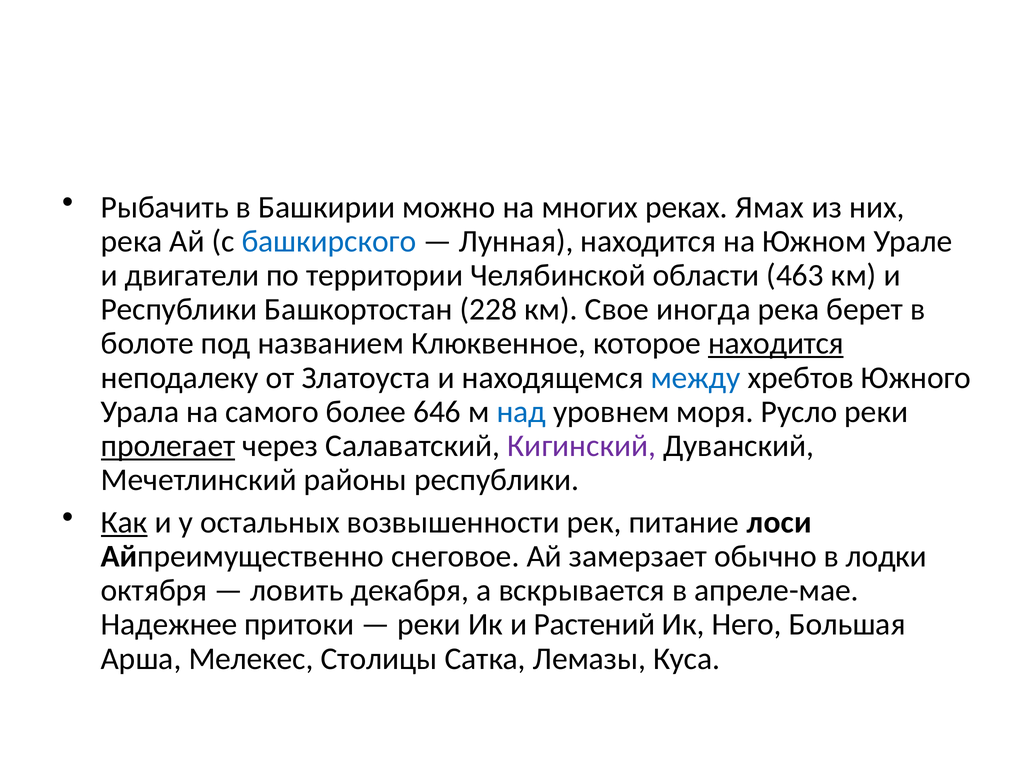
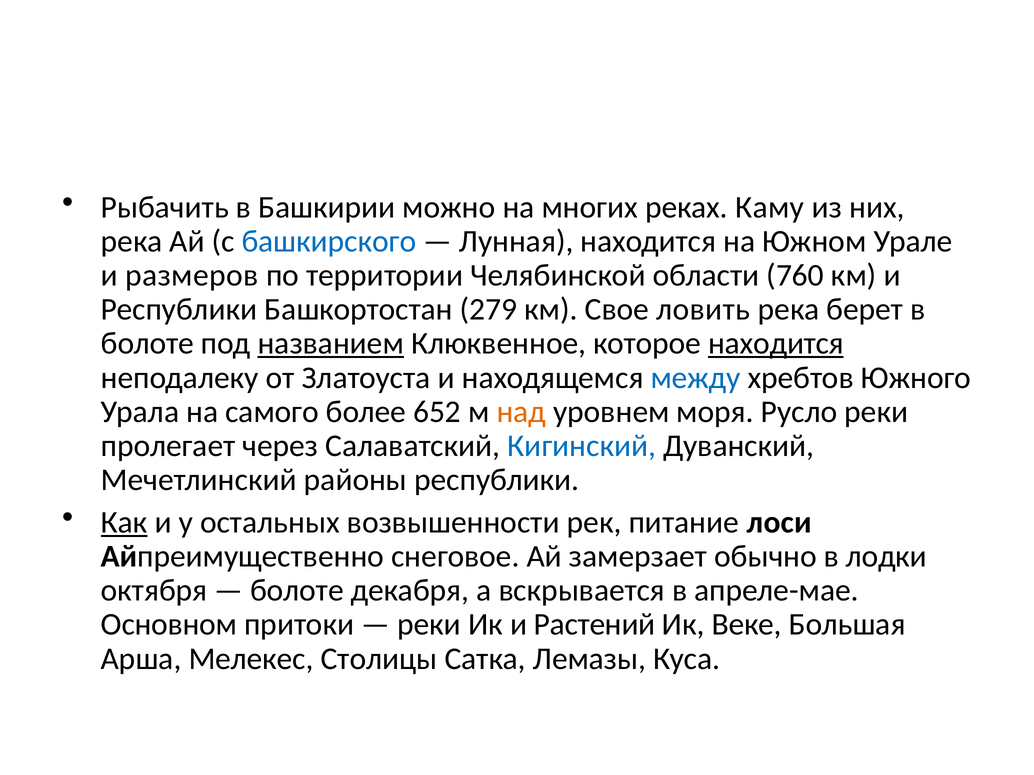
Ямах: Ямах -> Каму
двигатели: двигатели -> размеров
463: 463 -> 760
228: 228 -> 279
иногда: иногда -> ловить
названием underline: none -> present
646: 646 -> 652
над colour: blue -> orange
пролегает underline: present -> none
Кигинский colour: purple -> blue
ловить at (297, 591): ловить -> болоте
Надежнее: Надежнее -> Основном
Него: Него -> Веке
